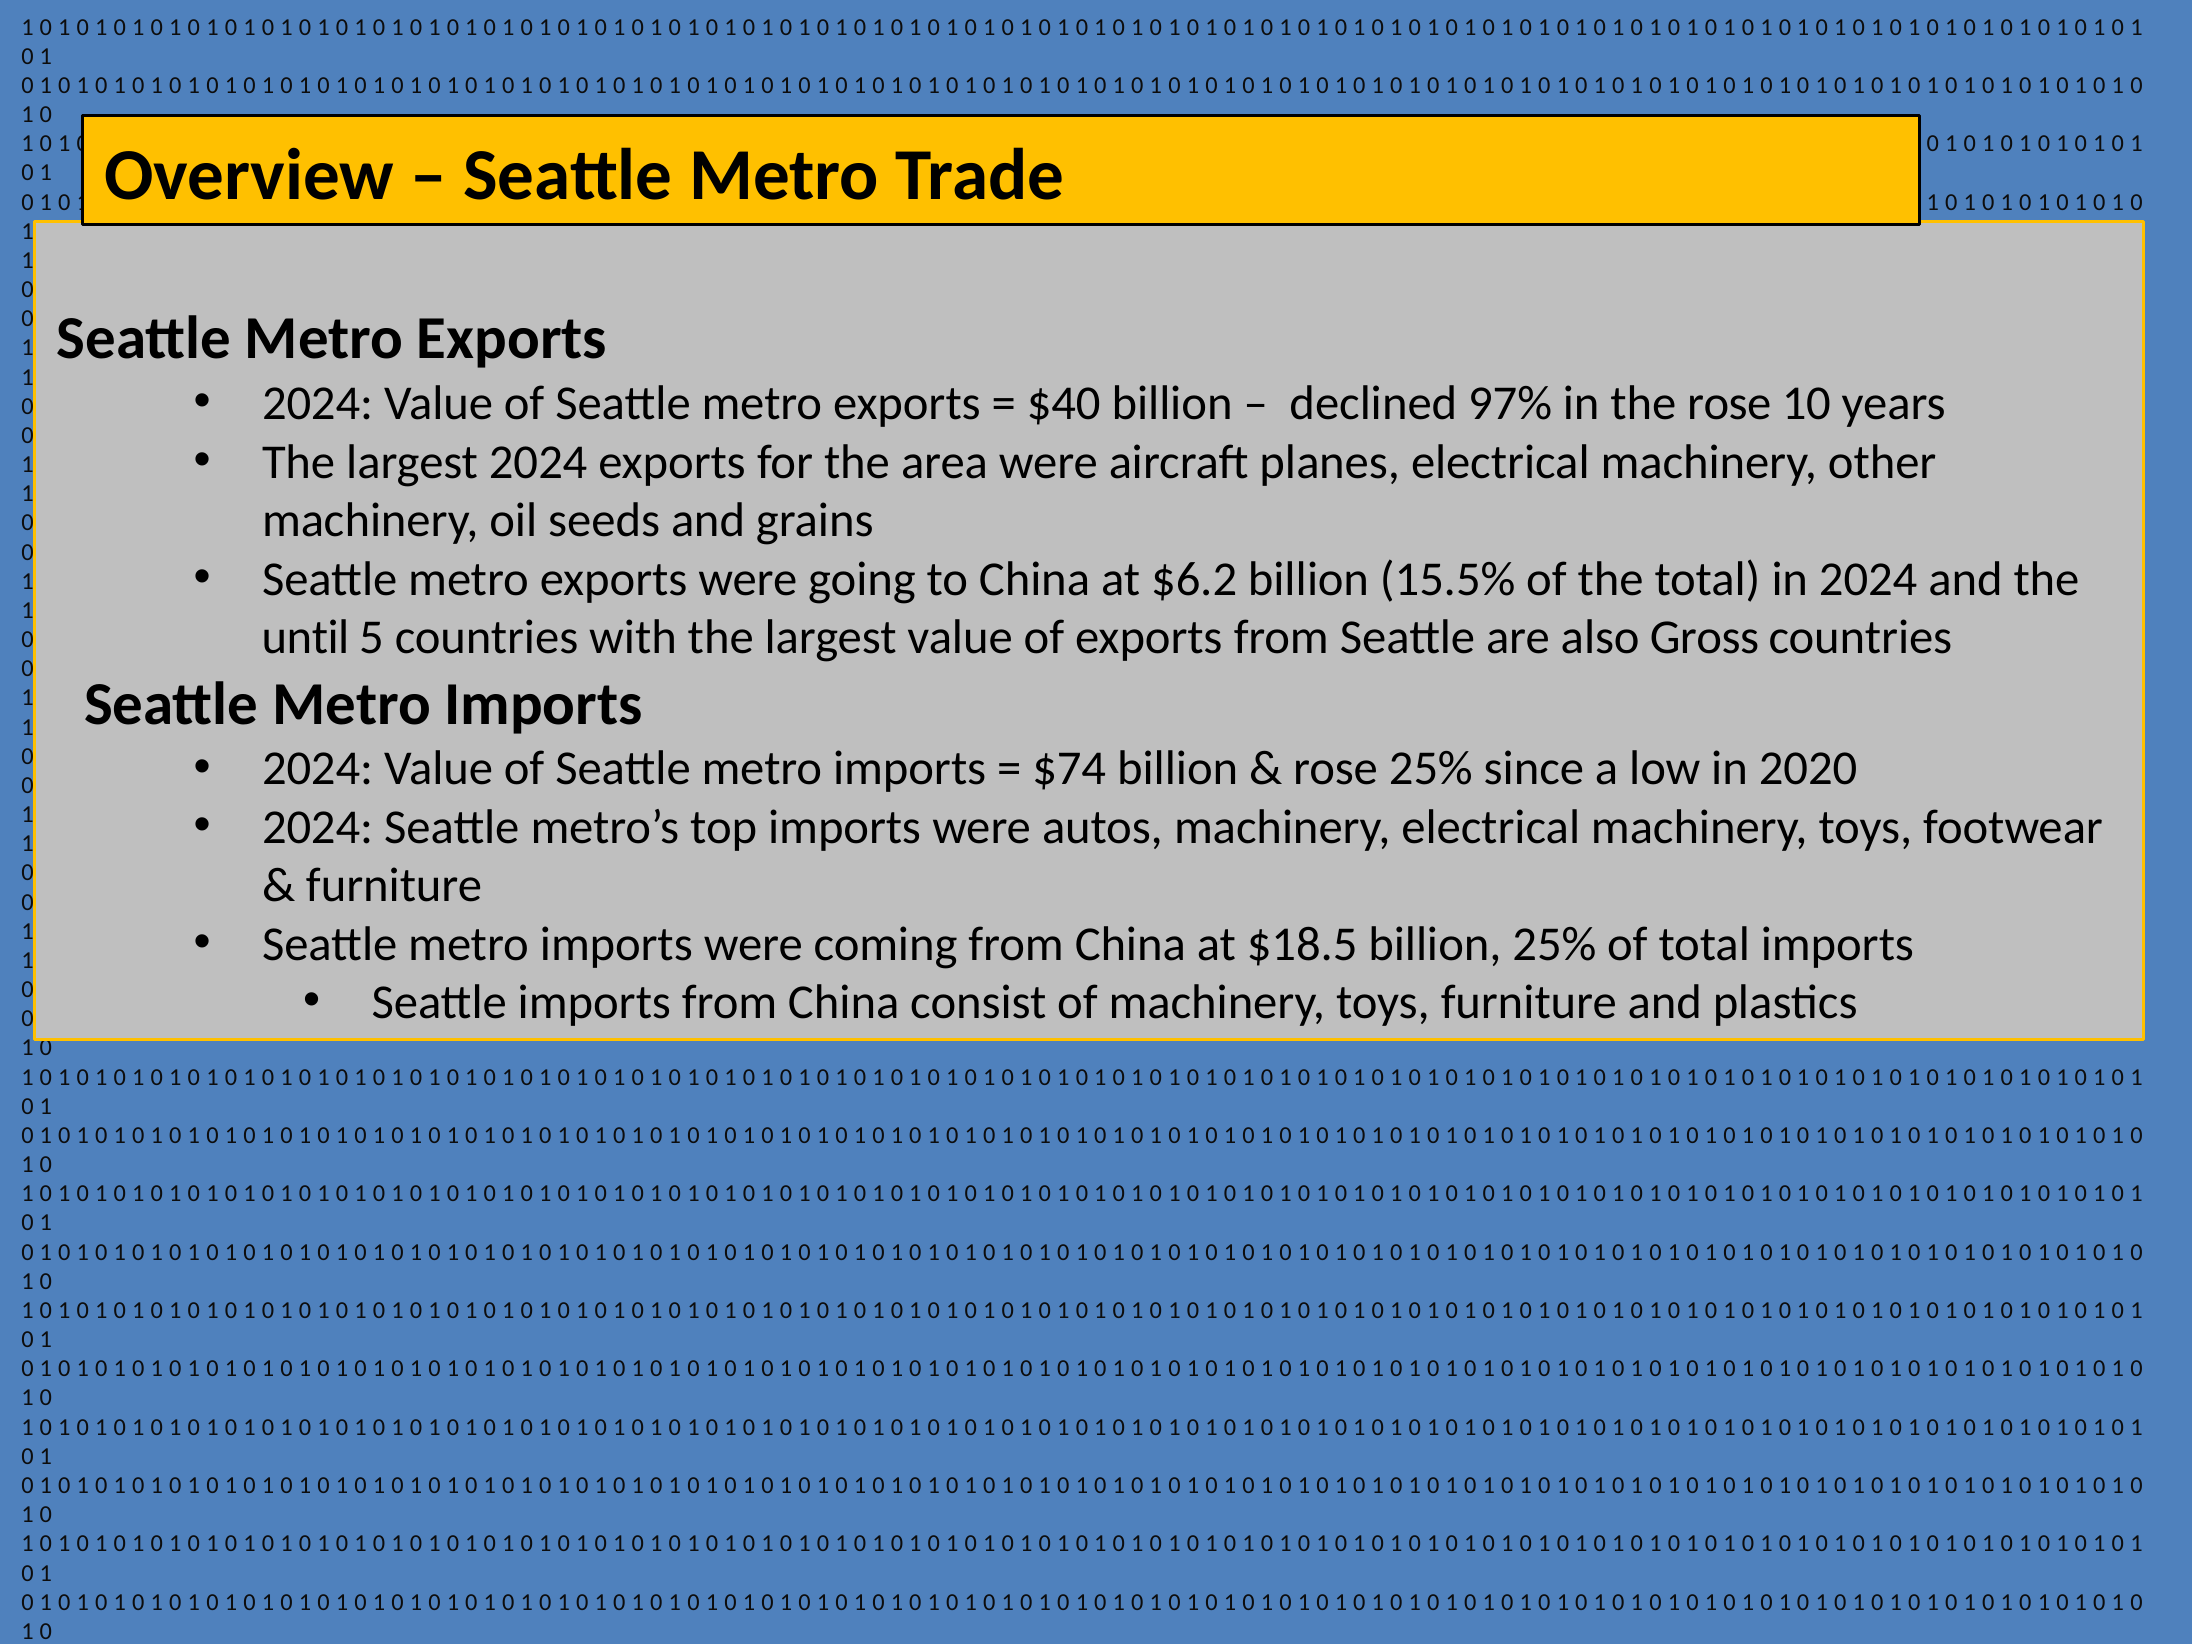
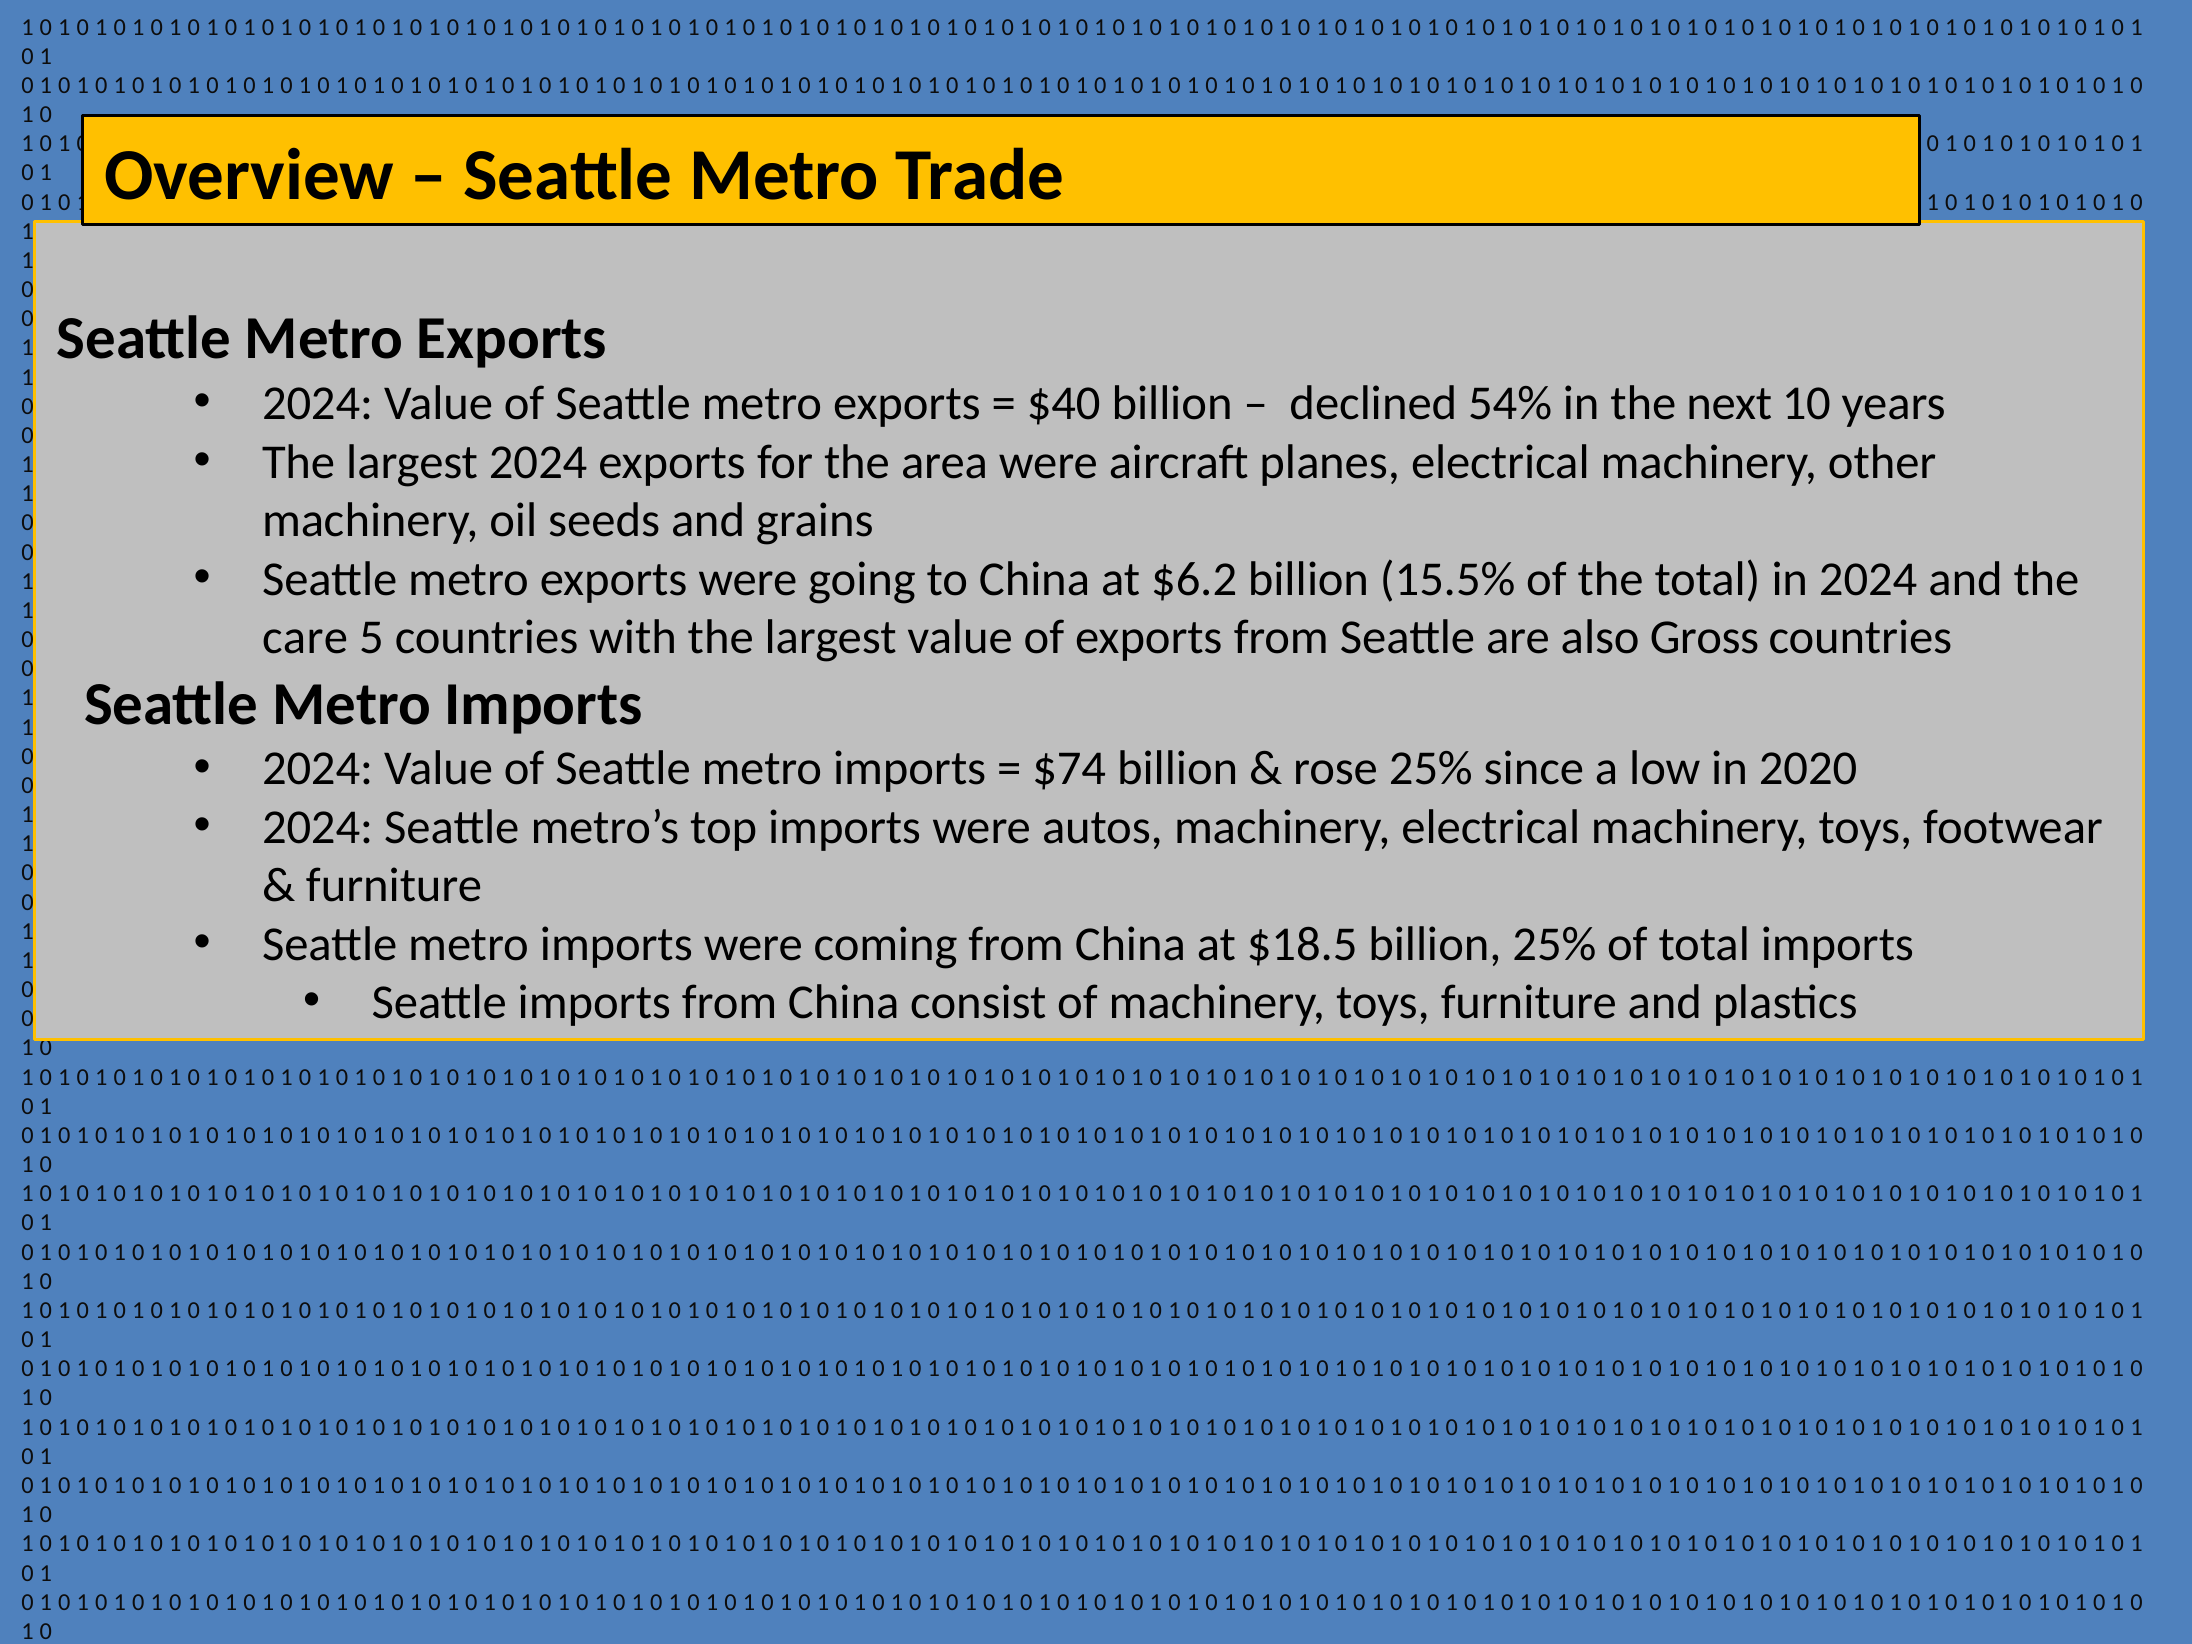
97%: 97% -> 54%
the rose: rose -> next
until: until -> care
